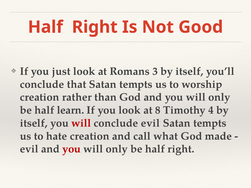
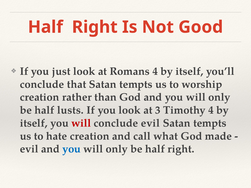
Romans 3: 3 -> 4
learn: learn -> lusts
8: 8 -> 3
you at (72, 149) colour: red -> blue
